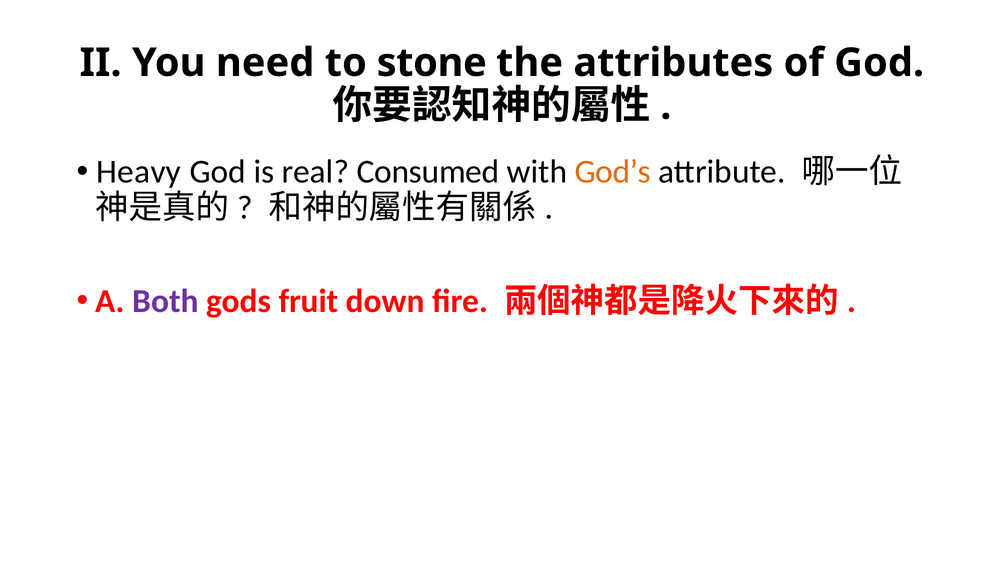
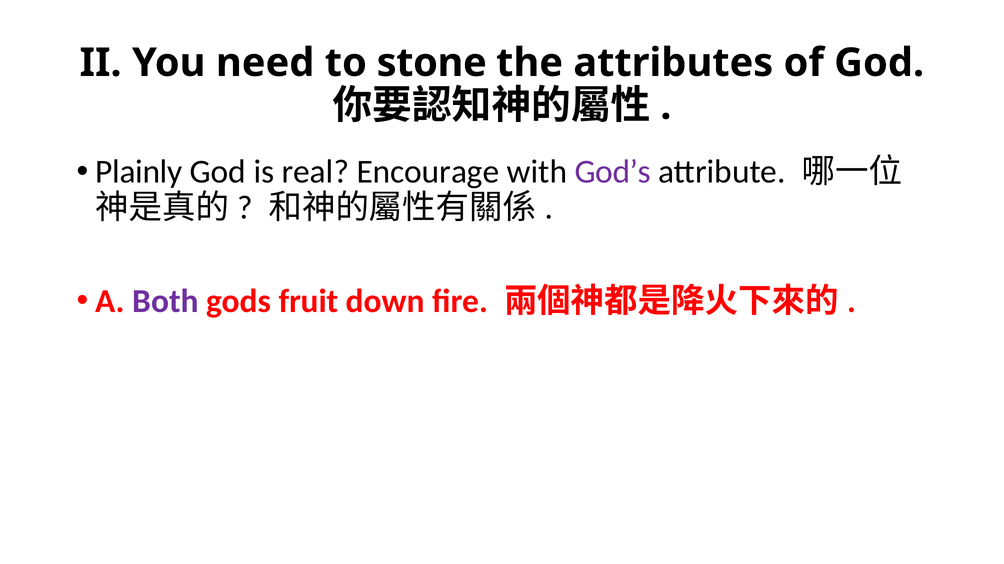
Heavy: Heavy -> Plainly
Consumed: Consumed -> Encourage
God’s colour: orange -> purple
